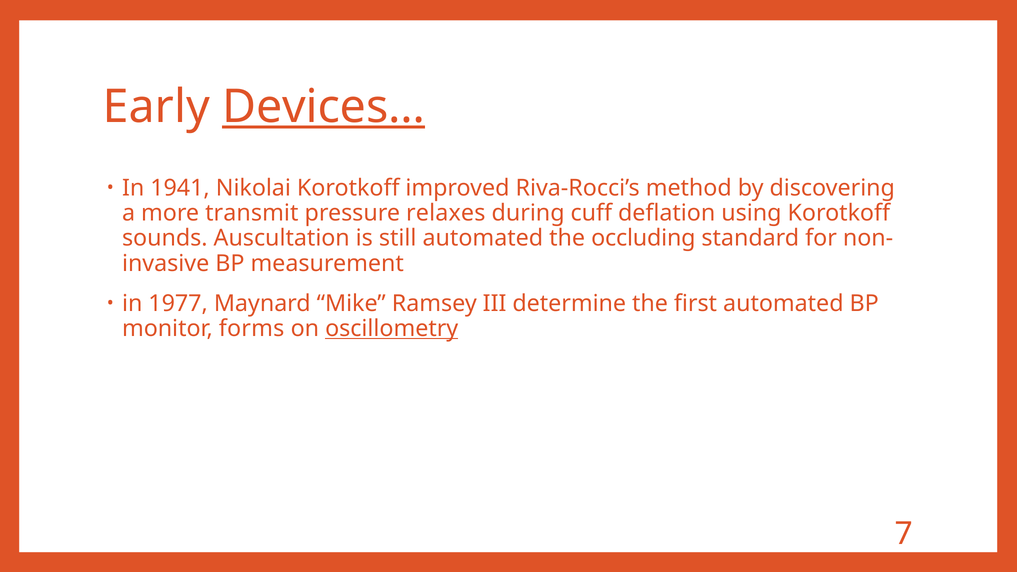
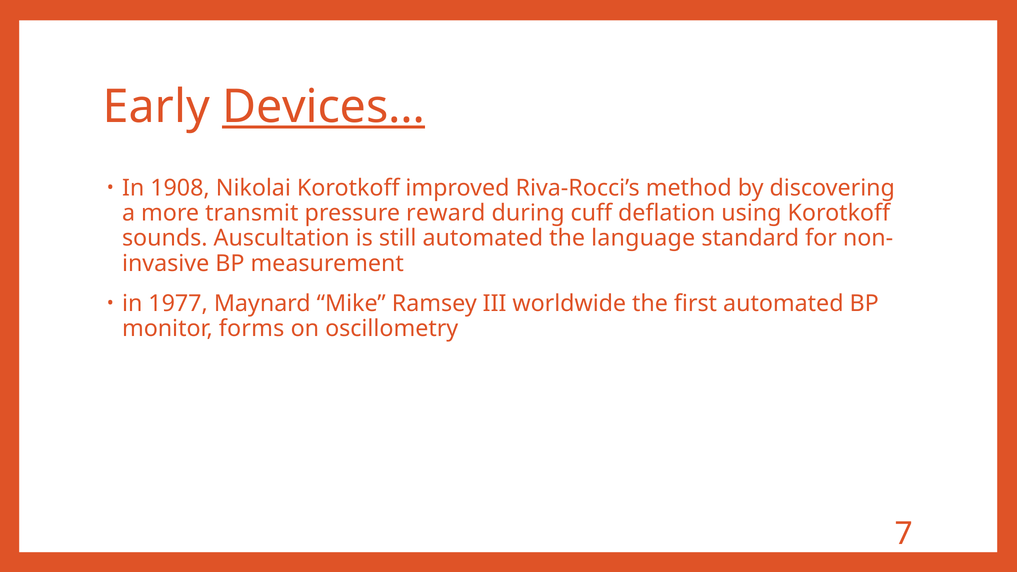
1941: 1941 -> 1908
relaxes: relaxes -> reward
occluding: occluding -> language
determine: determine -> worldwide
oscillometry underline: present -> none
